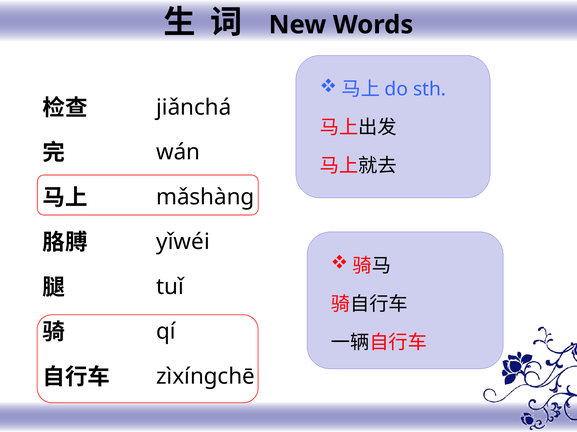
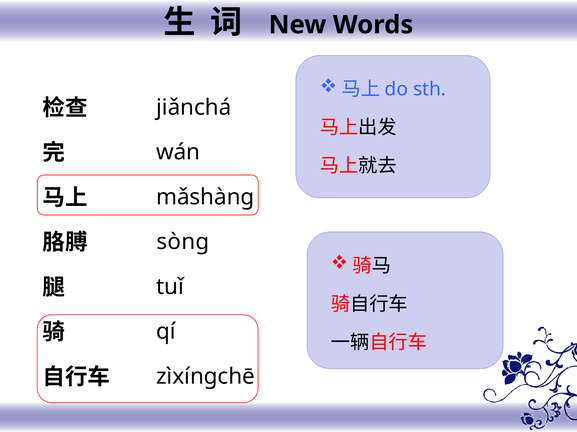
yǐwéi: yǐwéi -> sònɡ
